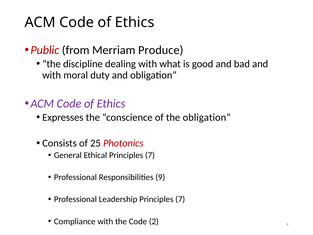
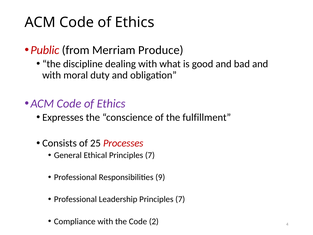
the obligation: obligation -> fulfillment
Photonics: Photonics -> Processes
